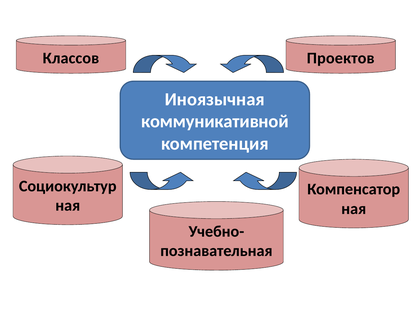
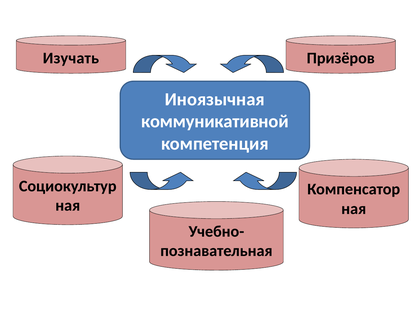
Классов: Классов -> Изучать
Проектов: Проектов -> Призёров
